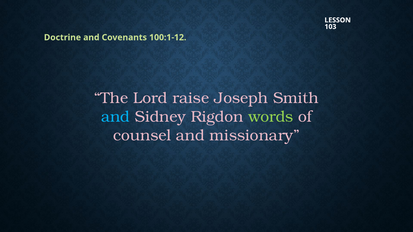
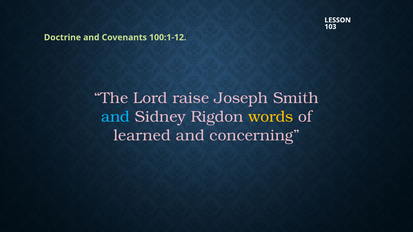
words colour: light green -> yellow
counsel: counsel -> learned
missionary: missionary -> concerning
